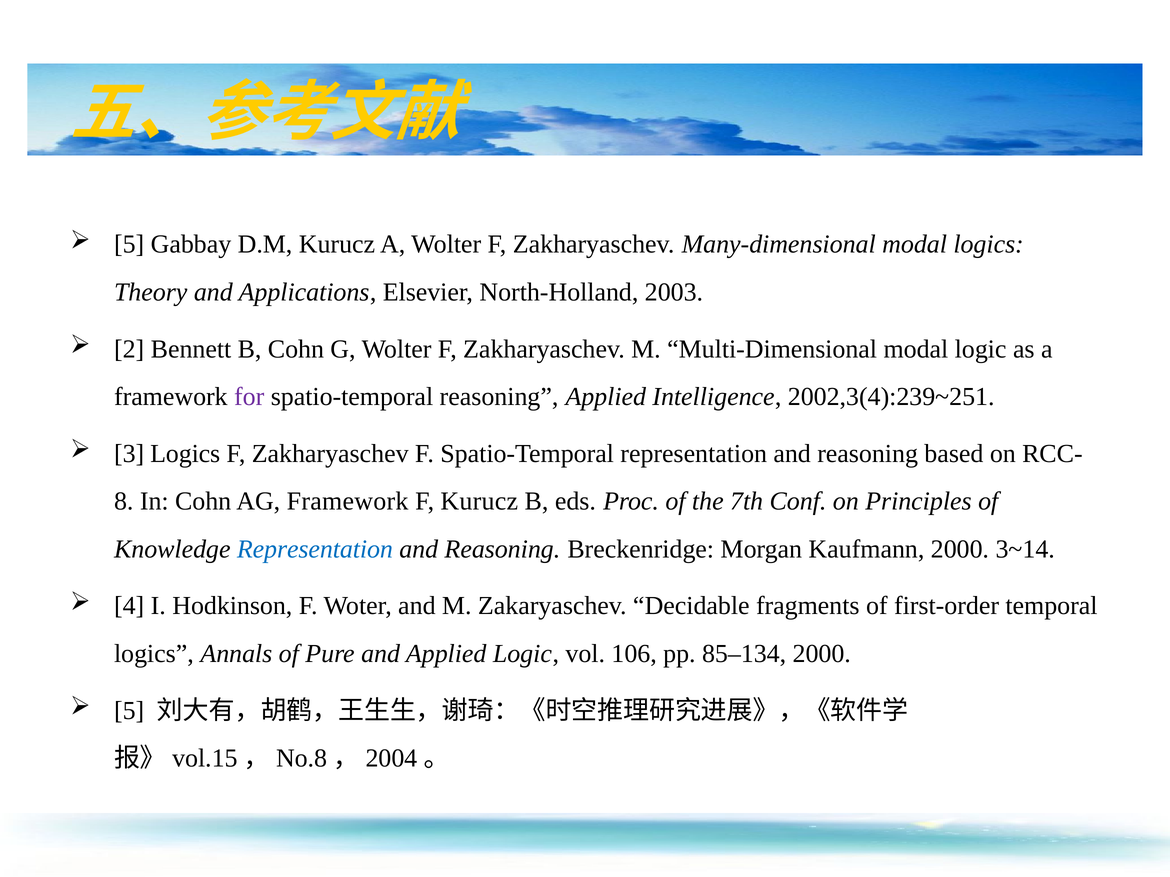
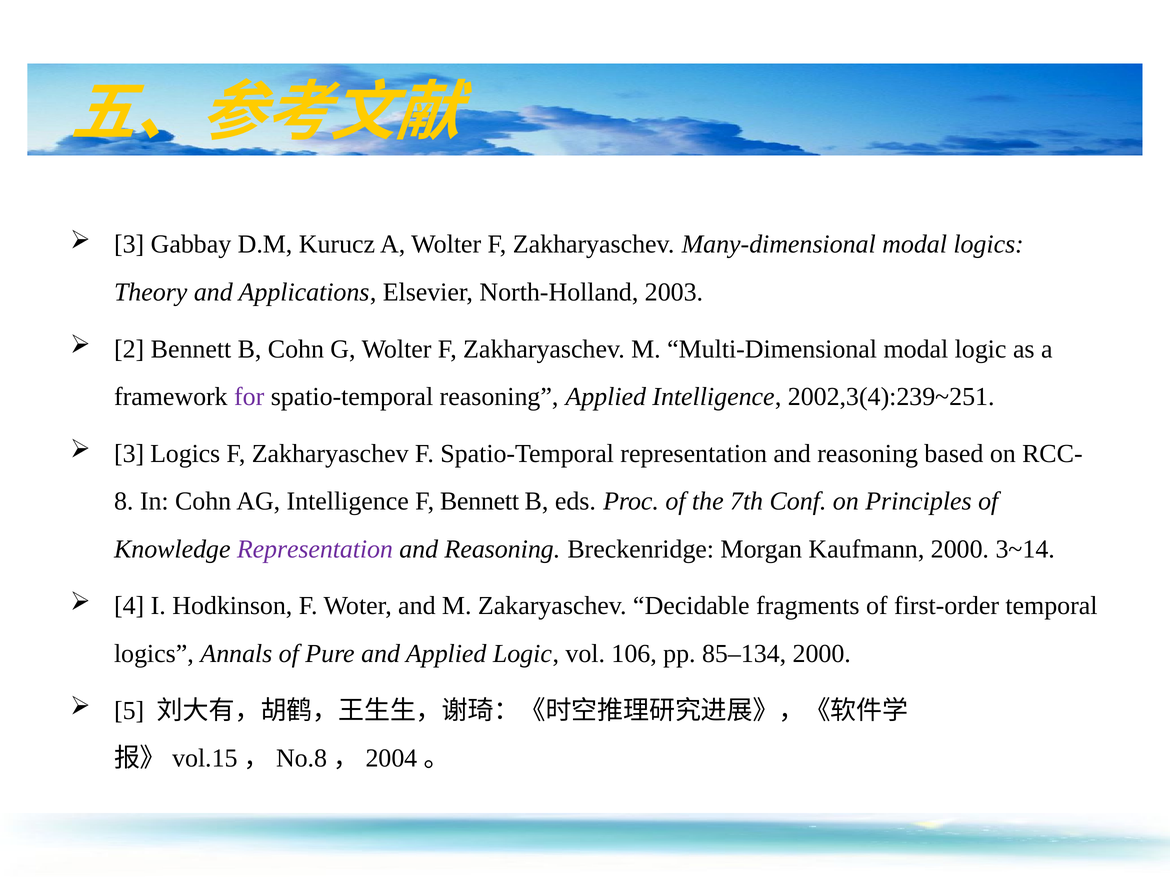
5 at (129, 244): 5 -> 3
AG Framework: Framework -> Intelligence
F Kurucz: Kurucz -> Bennett
Representation at (315, 549) colour: blue -> purple
